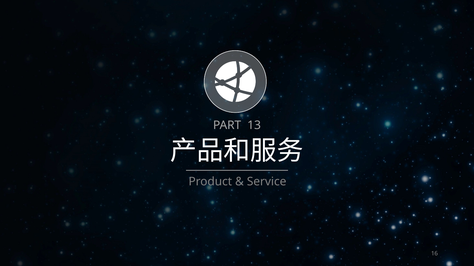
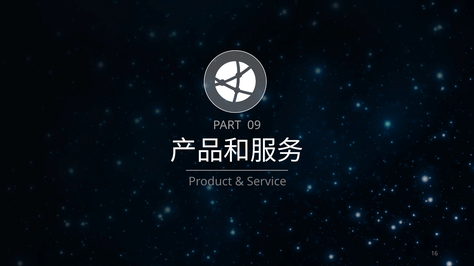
13: 13 -> 09
